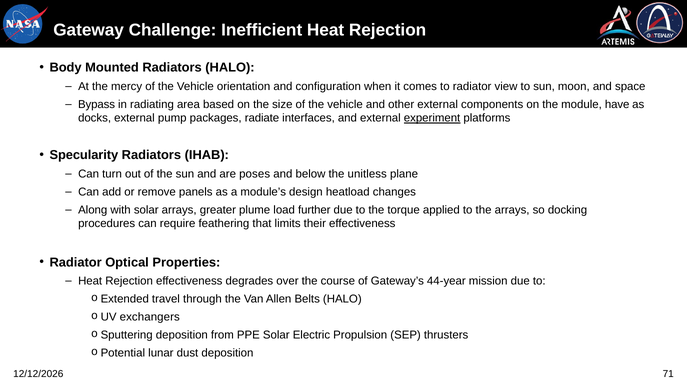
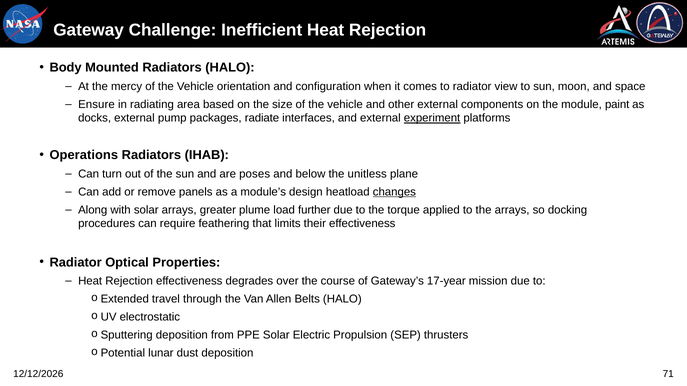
Bypass: Bypass -> Ensure
have: have -> paint
Specularity: Specularity -> Operations
changes underline: none -> present
44-year: 44-year -> 17-year
exchangers: exchangers -> electrostatic
